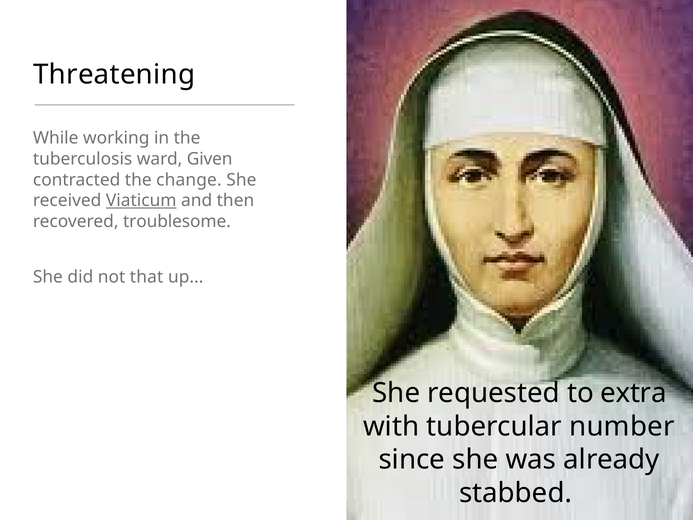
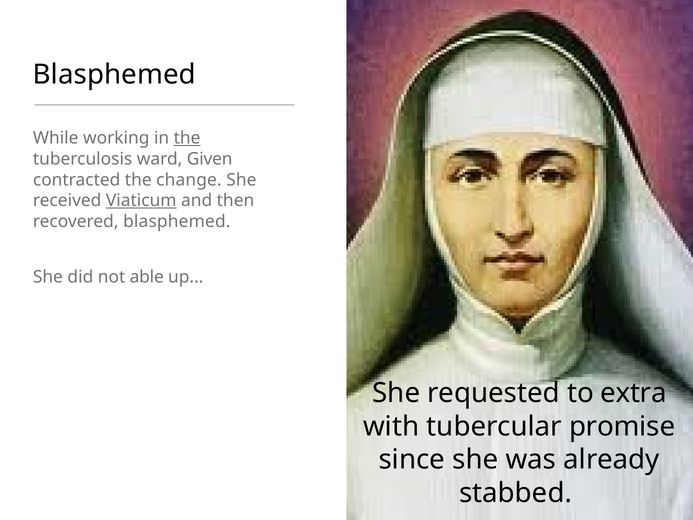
Threatening at (114, 75): Threatening -> Blasphemed
the at (187, 138) underline: none -> present
recovered troublesome: troublesome -> blasphemed
that: that -> able
number: number -> promise
